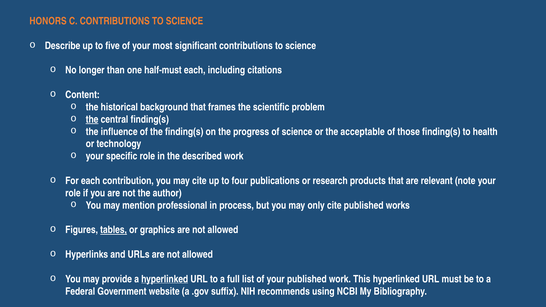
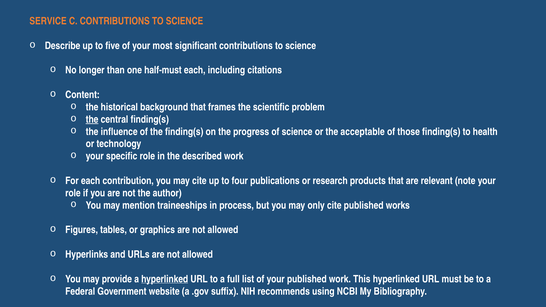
HONORS: HONORS -> SERVICE
professional: professional -> traineeships
tables underline: present -> none
